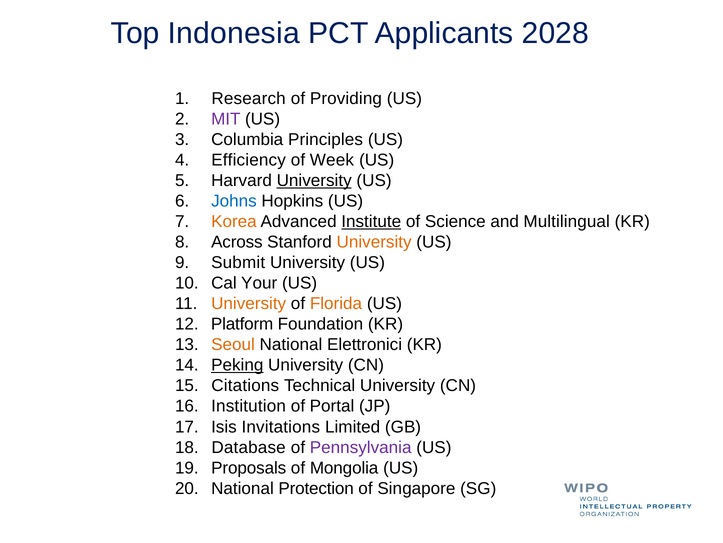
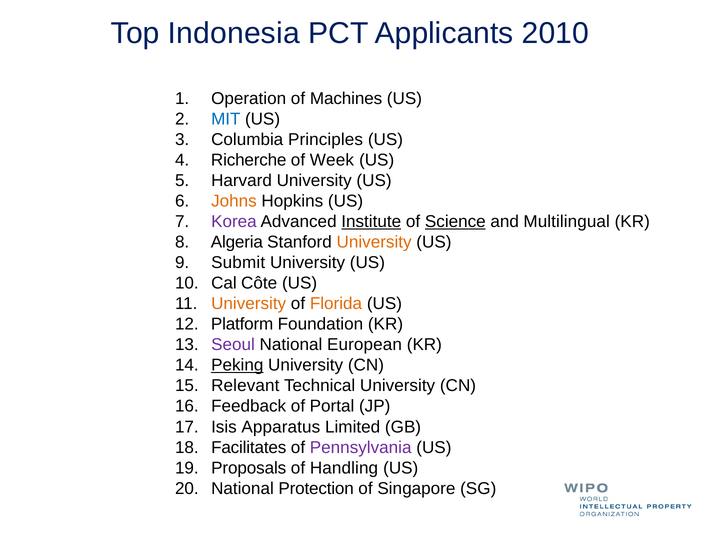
2028: 2028 -> 2010
Research: Research -> Operation
Providing: Providing -> Machines
MIT colour: purple -> blue
Efficiency: Efficiency -> Richerche
University at (314, 180) underline: present -> none
Johns colour: blue -> orange
Korea colour: orange -> purple
Science underline: none -> present
Across: Across -> Algeria
Your: Your -> Côte
Seoul colour: orange -> purple
Elettronici: Elettronici -> European
Citations: Citations -> Relevant
Institution: Institution -> Feedback
Invitations: Invitations -> Apparatus
Database: Database -> Facilitates
Mongolia: Mongolia -> Handling
